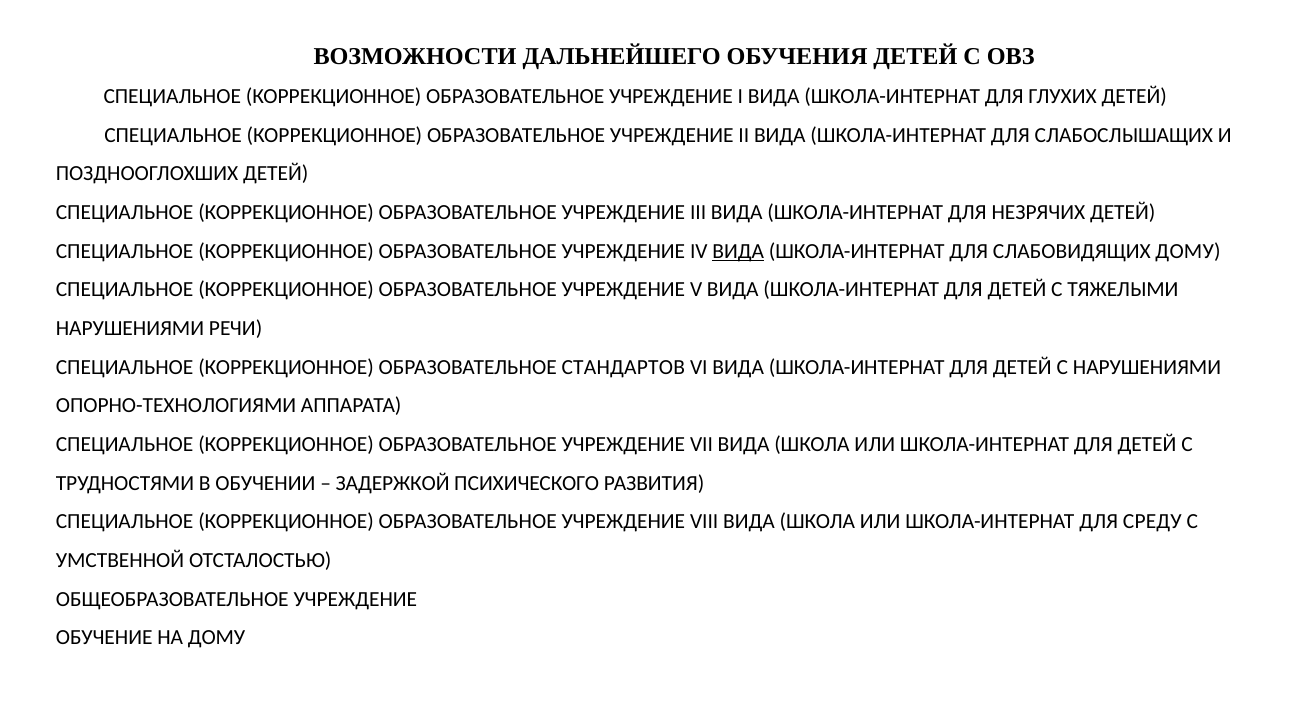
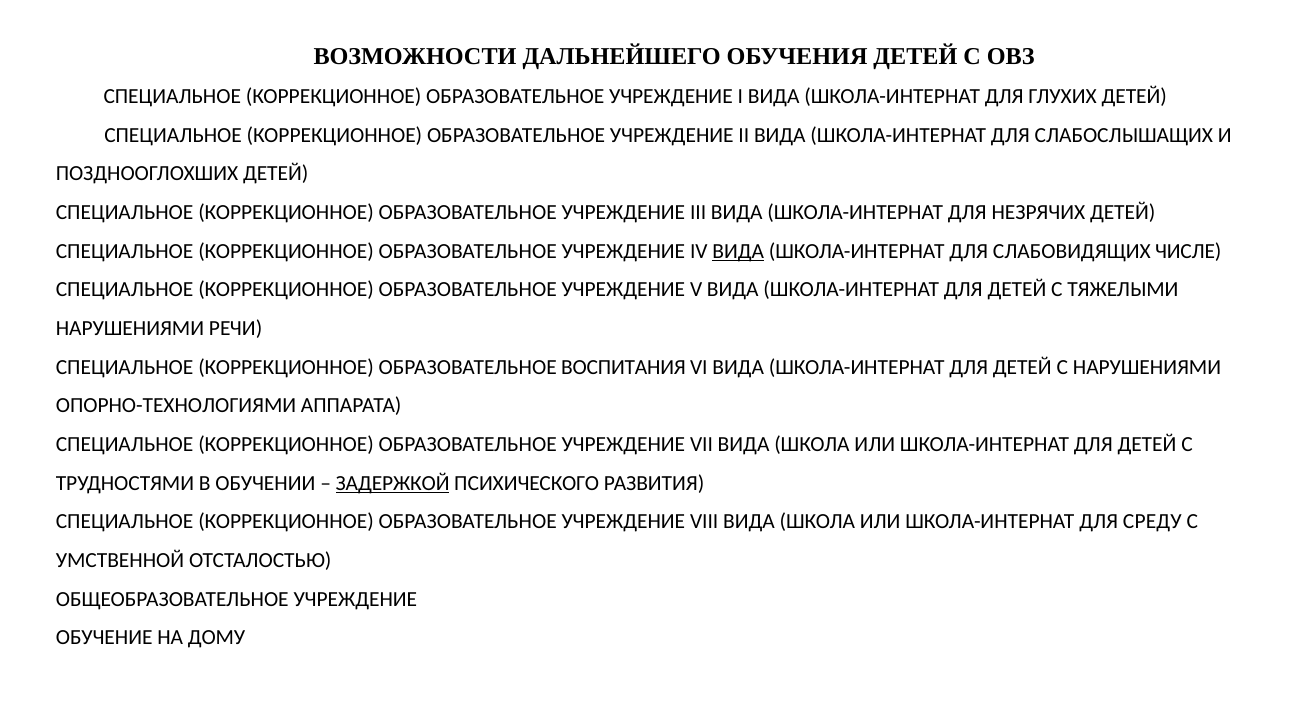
СЛАБОВИДЯЩИХ ДОМУ: ДОМУ -> ЧИСЛЕ
СТАНДАРТОВ: СТАНДАРТОВ -> ВОСПИТАНИЯ
ЗАДЕРЖКОЙ underline: none -> present
